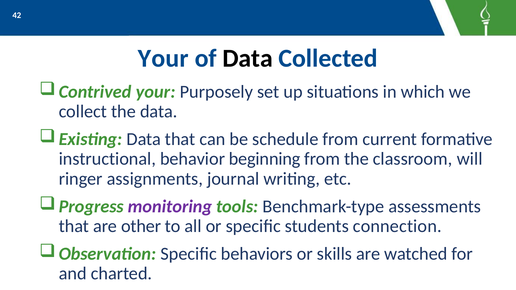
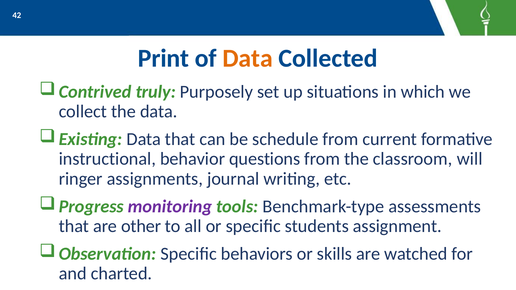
Your at (163, 58): Your -> Print
Data at (248, 58) colour: black -> orange
Contrived your: your -> truly
beginning: beginning -> questions
connection: connection -> assignment
